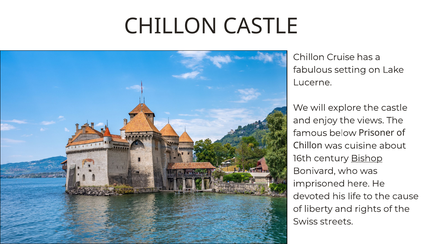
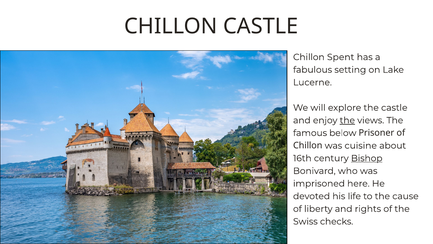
Cruise: Cruise -> Spent
the at (347, 120) underline: none -> present
streets: streets -> checks
